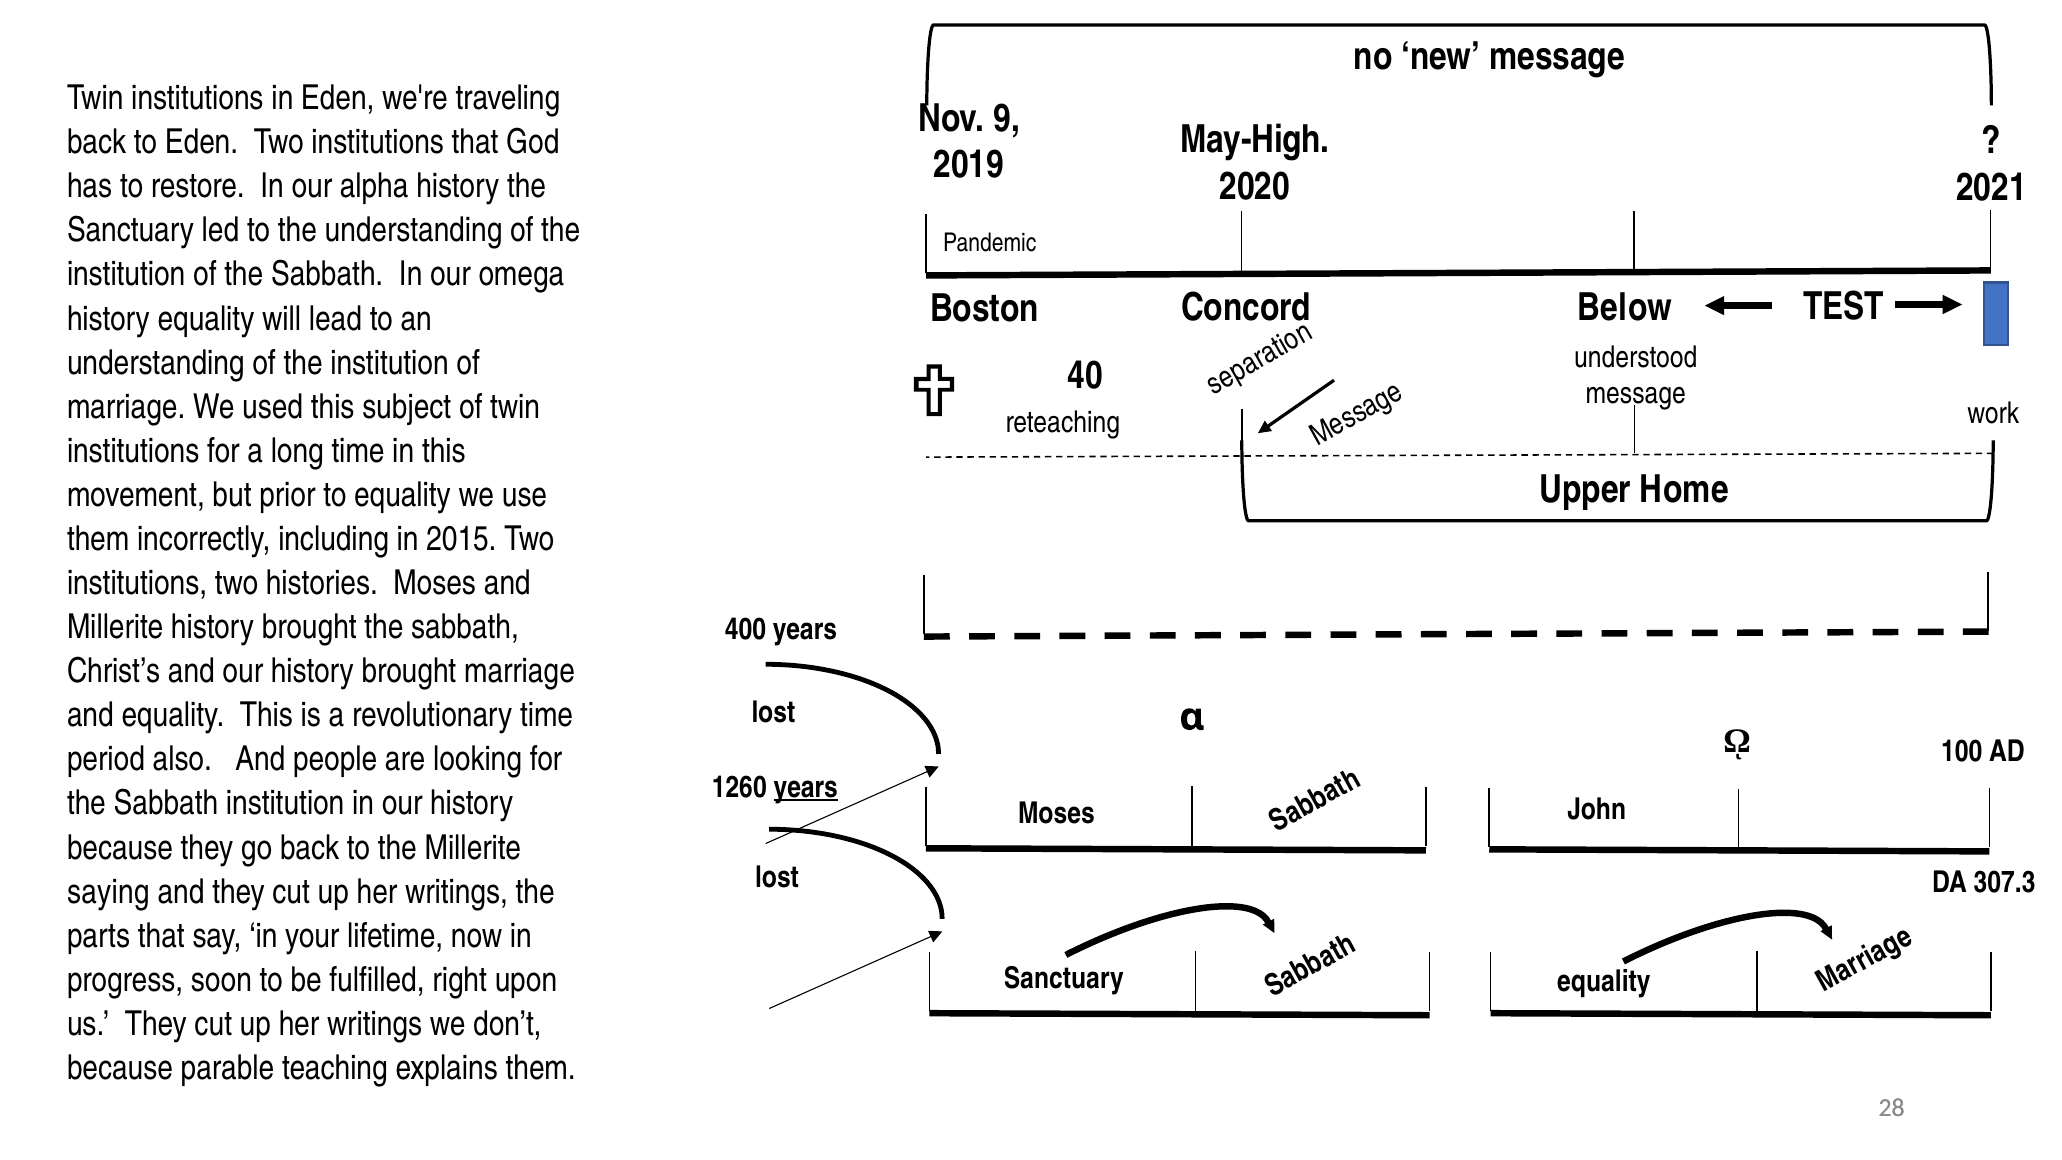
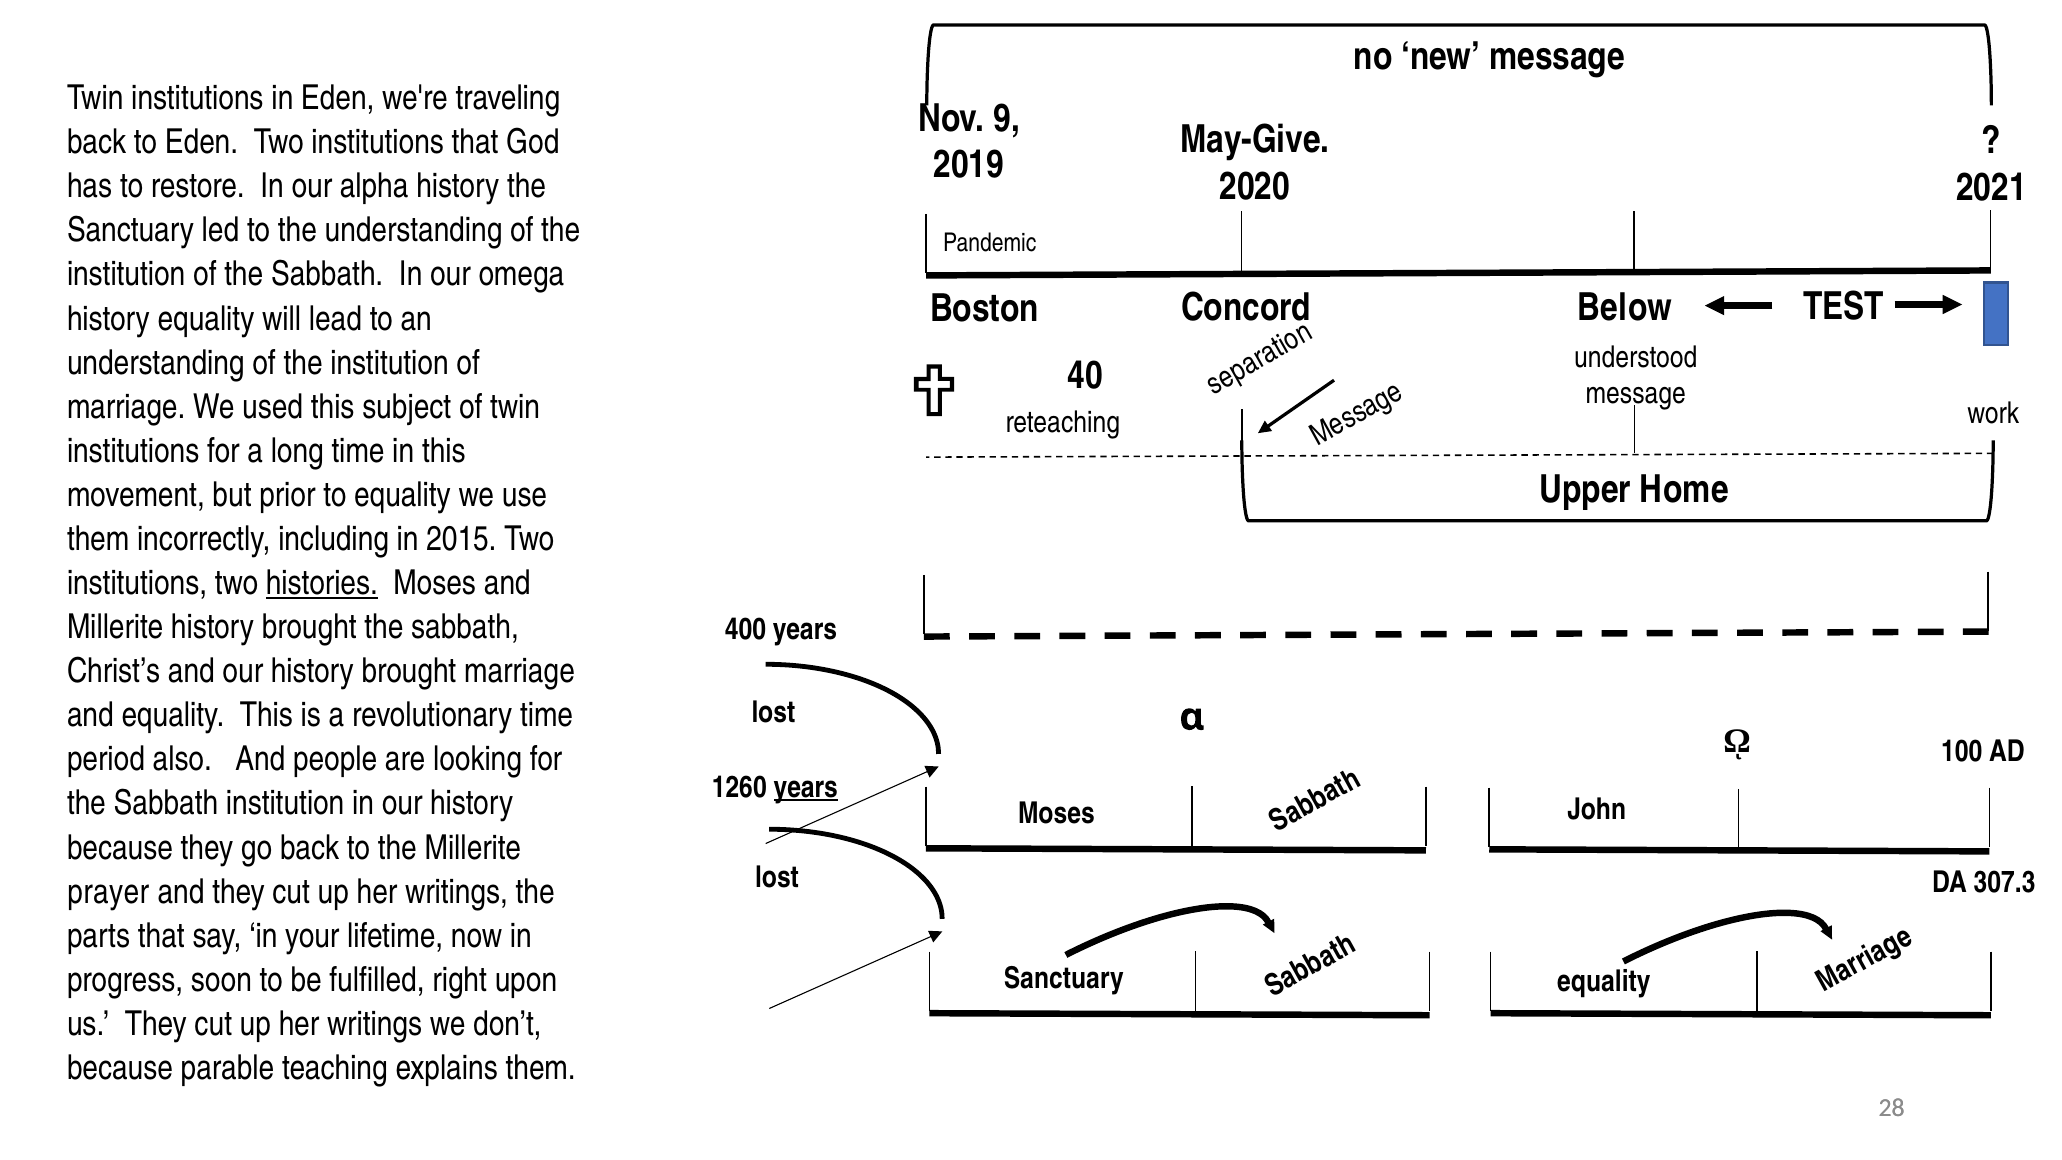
May-High: May-High -> May-Give
histories underline: none -> present
saying: saying -> prayer
